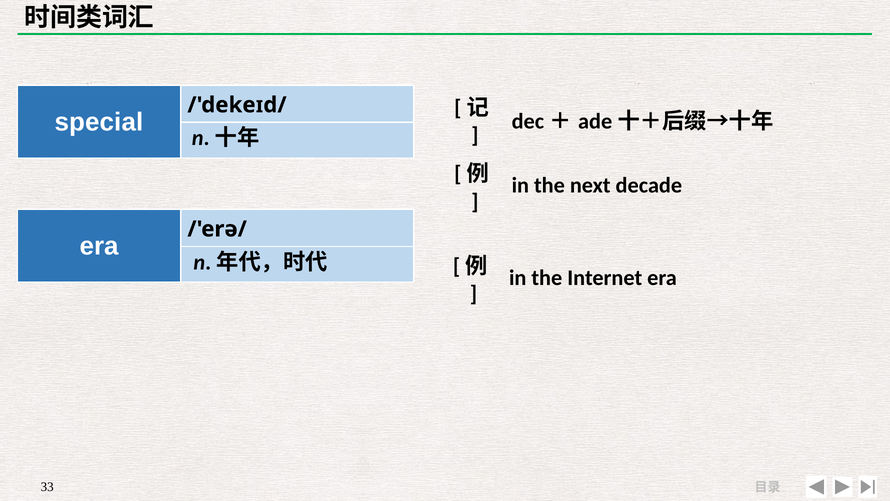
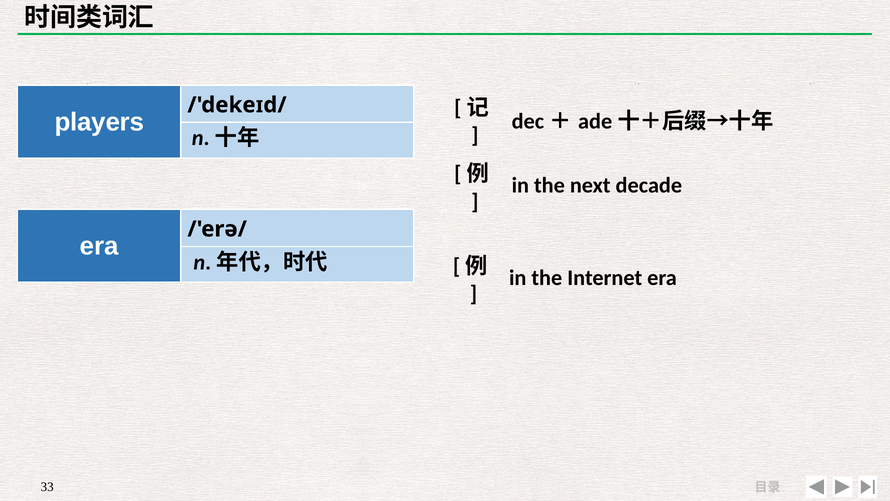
special: special -> players
